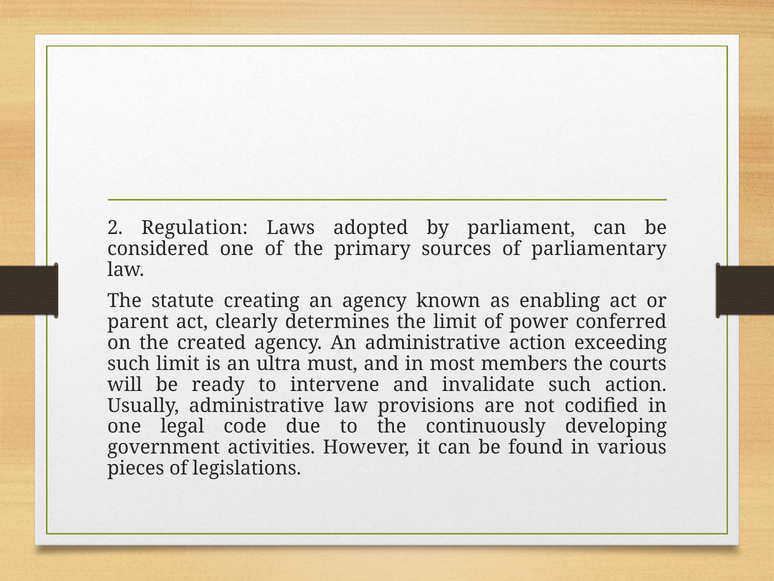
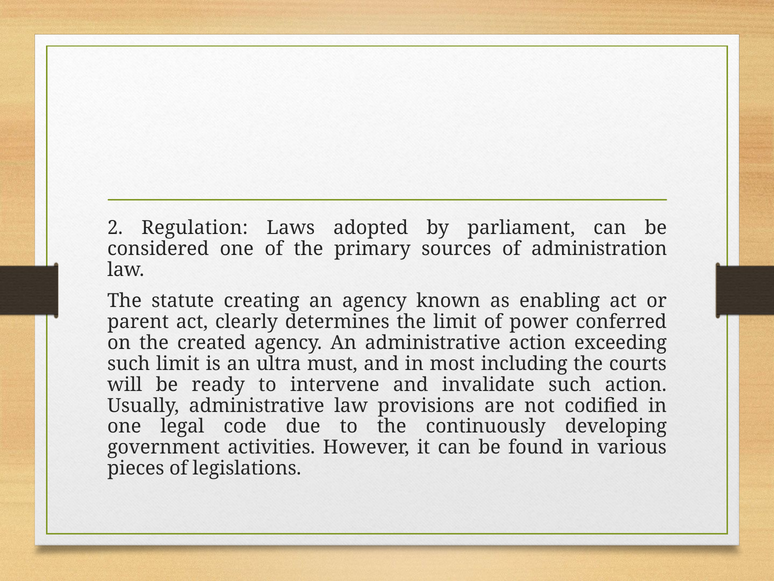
parliamentary: parliamentary -> administration
members: members -> including
